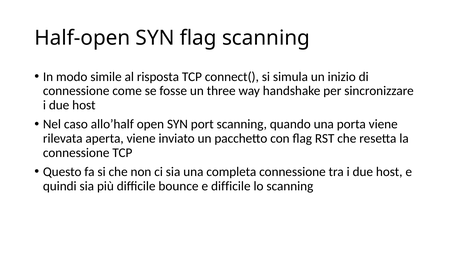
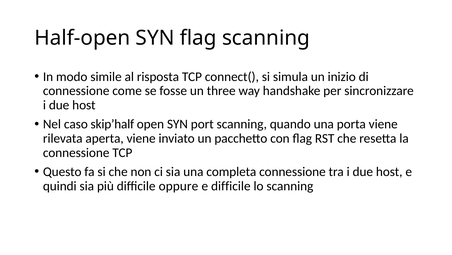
allo’half: allo’half -> skip’half
bounce: bounce -> oppure
